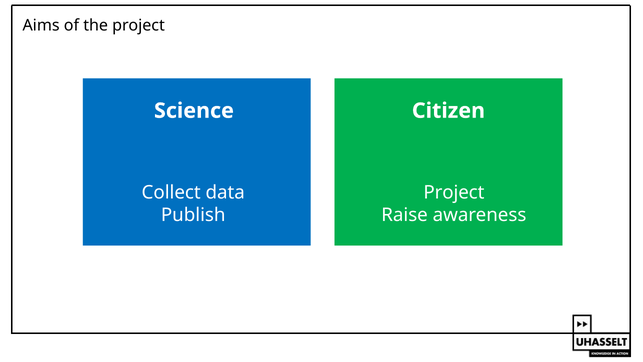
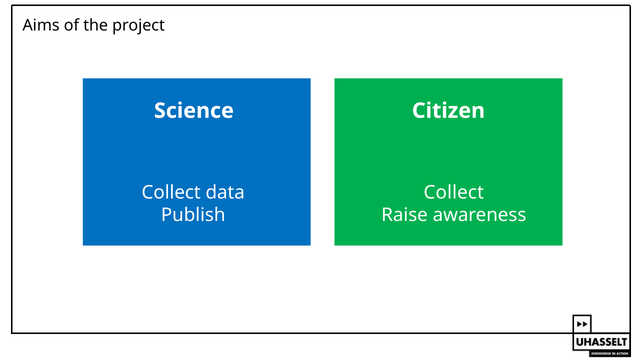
Project at (454, 192): Project -> Collect
